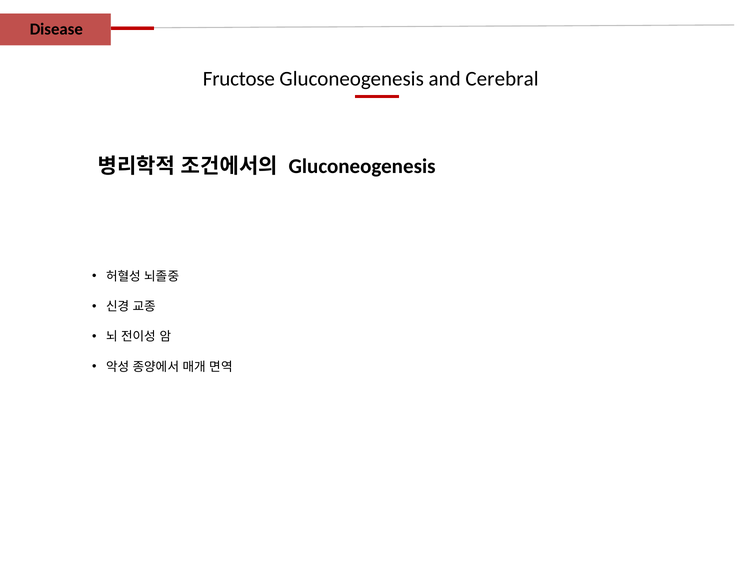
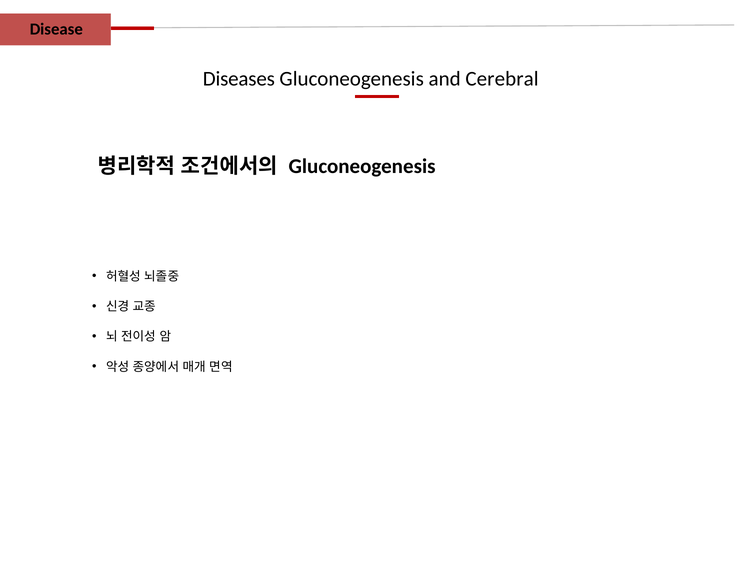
Fructose: Fructose -> Diseases
